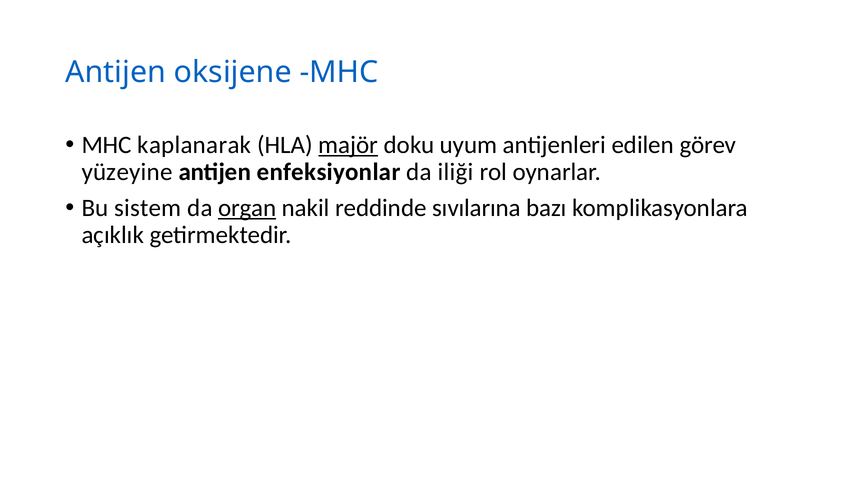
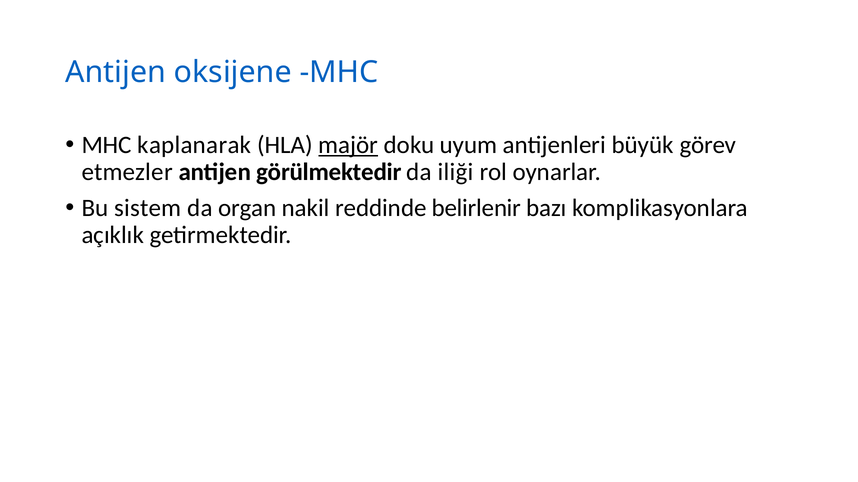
edilen: edilen -> büyük
yüzeyine: yüzeyine -> etmezler
enfeksiyonlar: enfeksiyonlar -> görülmektedir
organ underline: present -> none
sıvılarına: sıvılarına -> belirlenir
